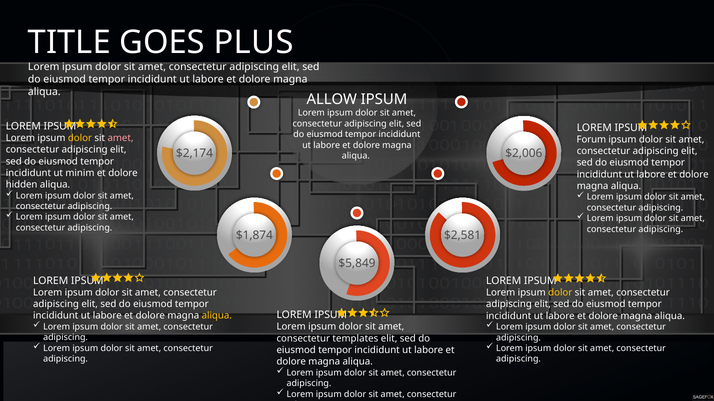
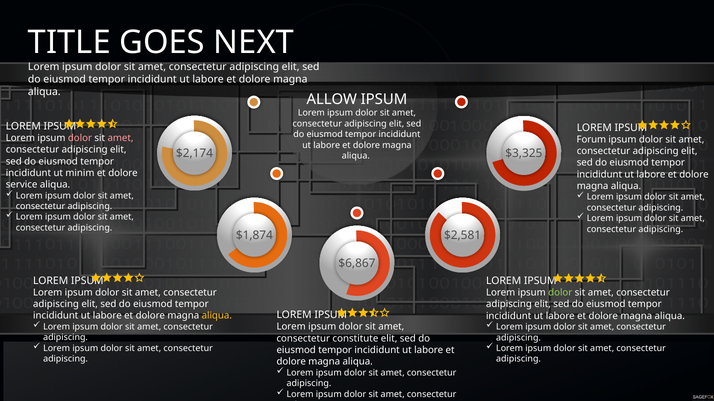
PLUS: PLUS -> NEXT
dolor at (80, 138) colour: yellow -> pink
$2,006: $2,006 -> $3,325
hidden: hidden -> service
$5,849: $5,849 -> $6,867
dolor at (560, 293) colour: yellow -> light green
templates: templates -> constitute
